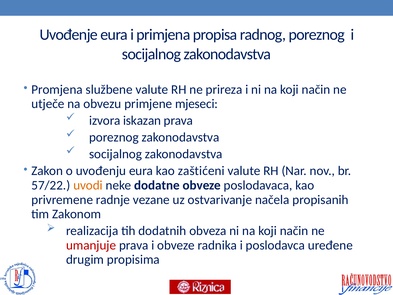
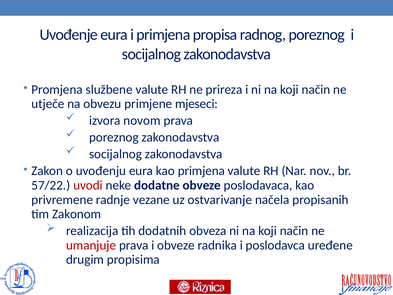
iskazan: iskazan -> novom
kao zaštićeni: zaštićeni -> primjena
uvodi colour: orange -> red
